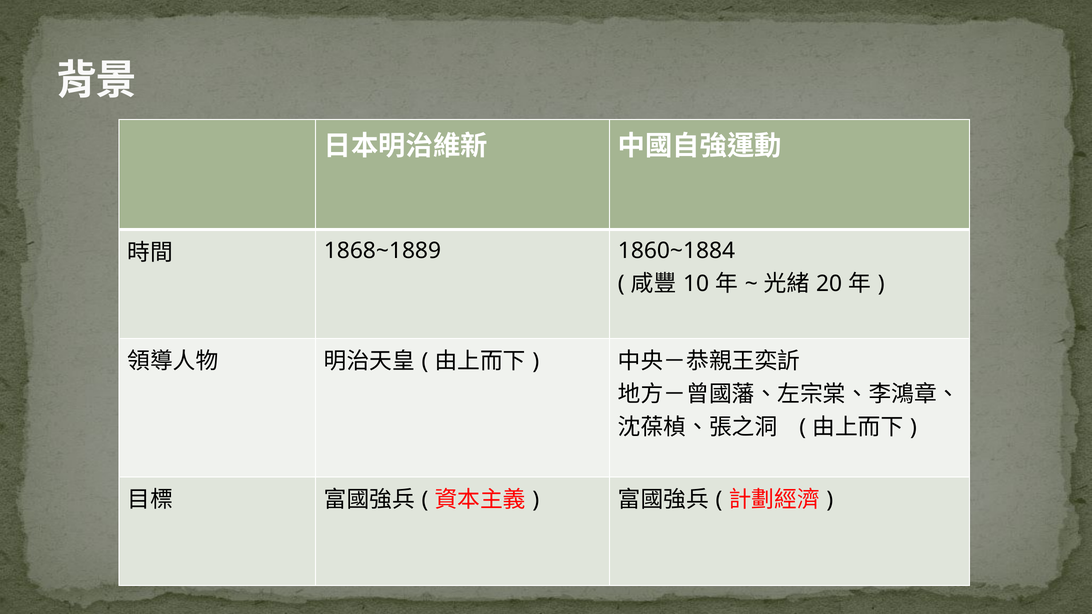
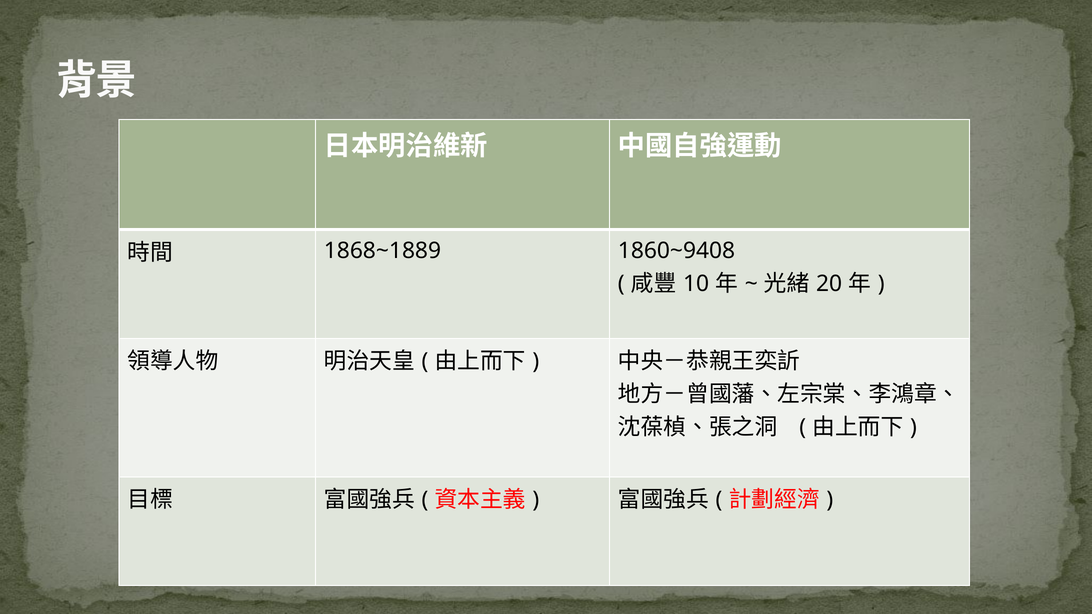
1860~1884: 1860~1884 -> 1860~9408
